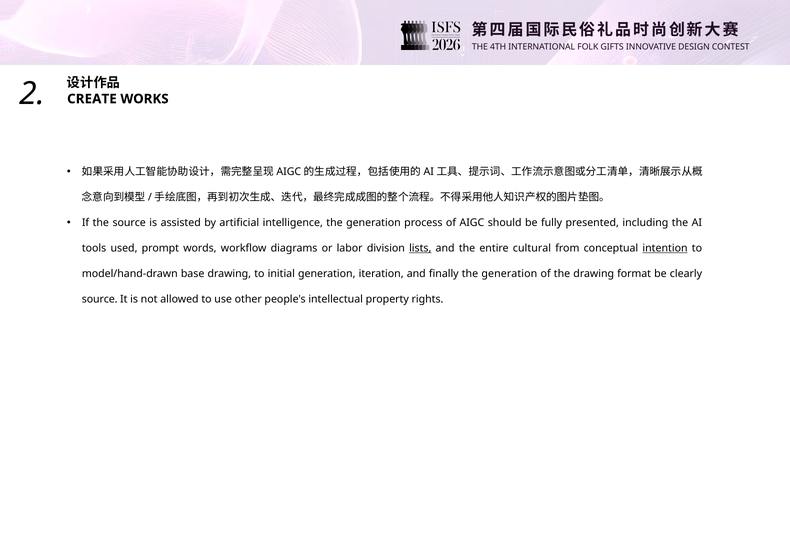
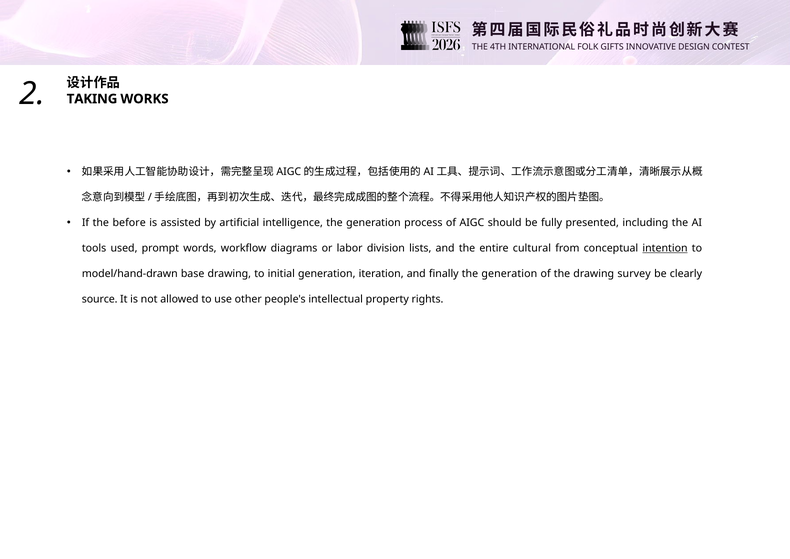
CREATE: CREATE -> TAKING
the source: source -> before
lists underline: present -> none
format: format -> survey
